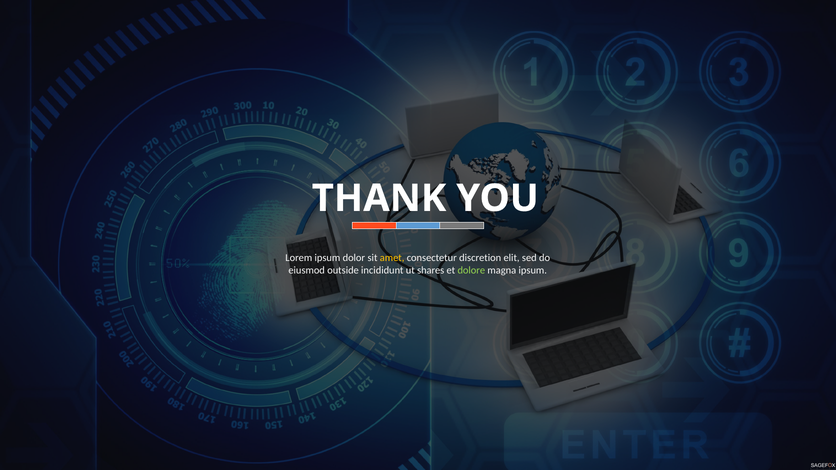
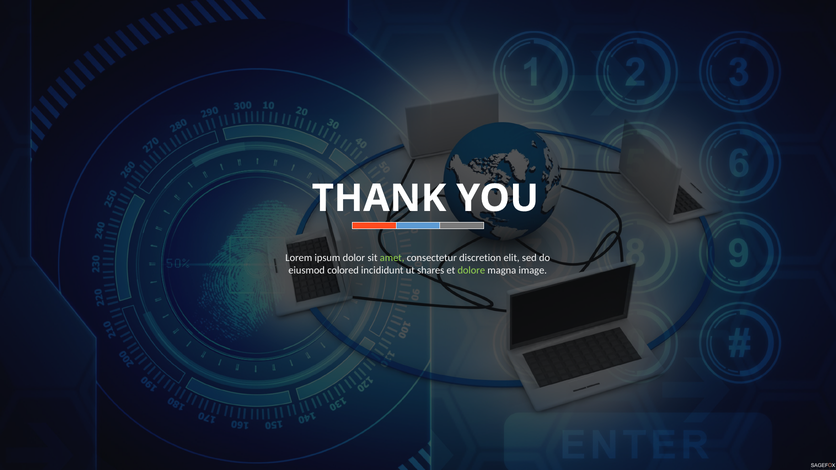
amet colour: yellow -> light green
outside: outside -> colored
magna ipsum: ipsum -> image
